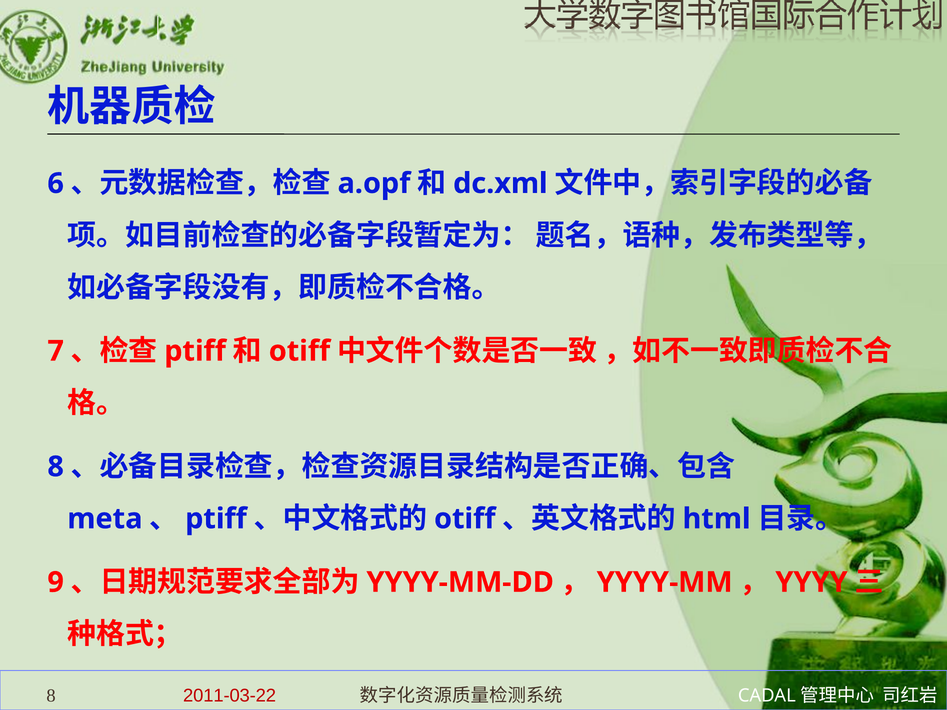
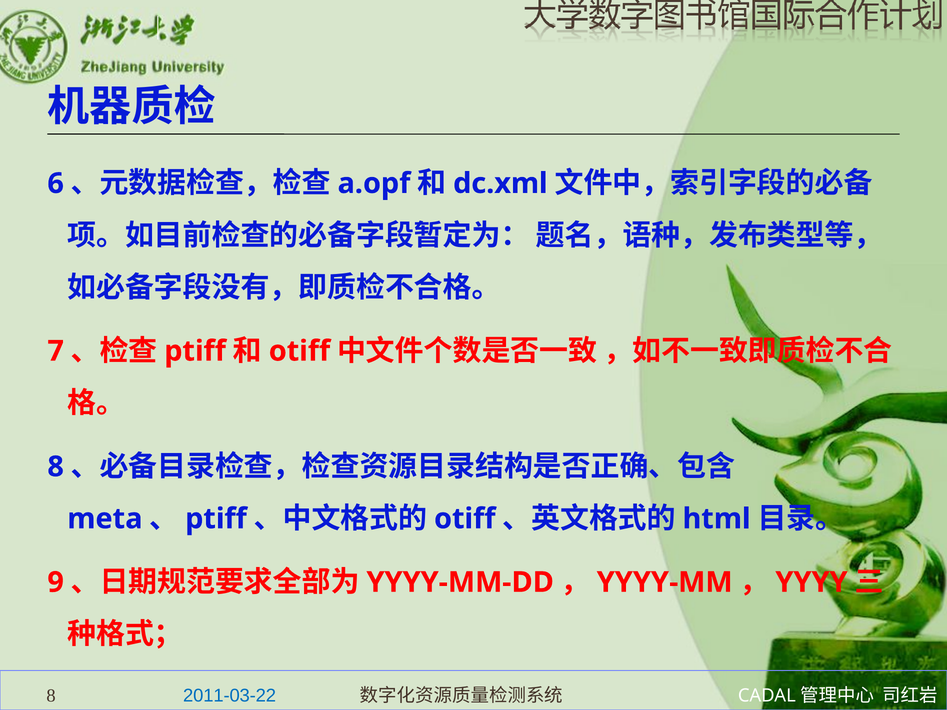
2011-03-22 colour: red -> blue
